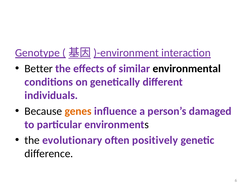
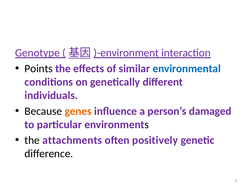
Better: Better -> Points
environmental colour: black -> blue
evolutionary: evolutionary -> attachments
